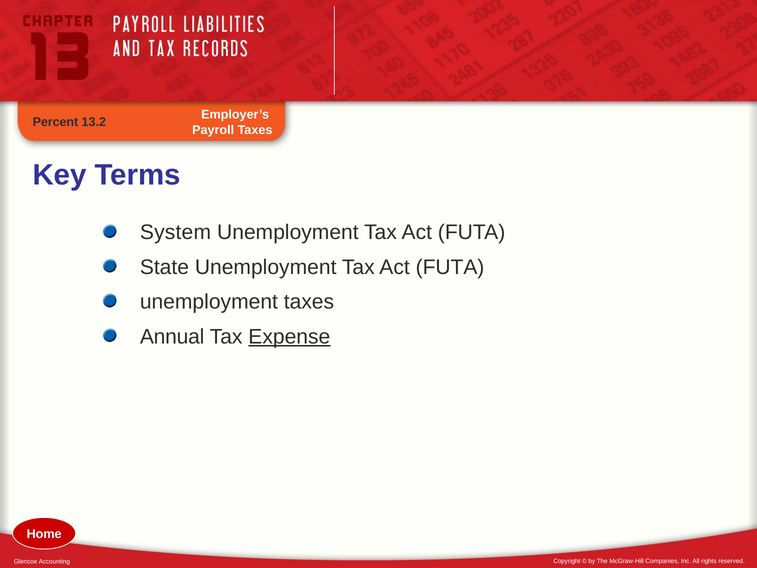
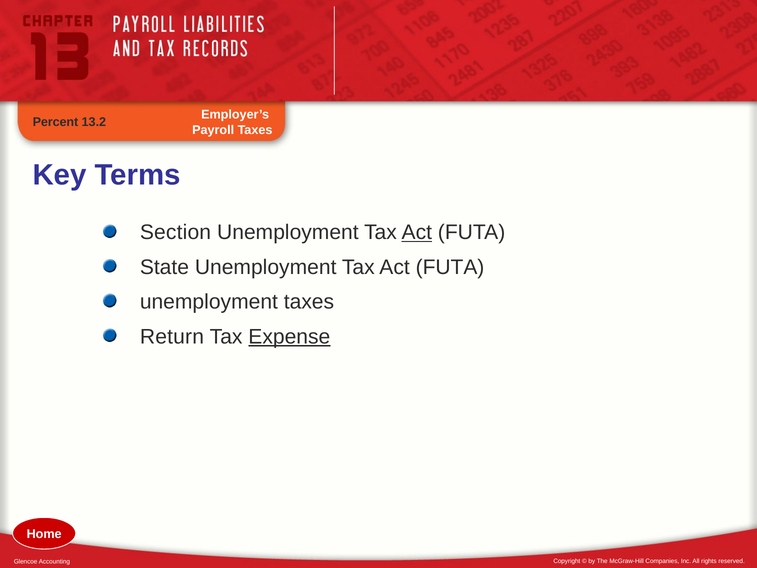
System: System -> Section
Act at (417, 232) underline: none -> present
Annual: Annual -> Return
